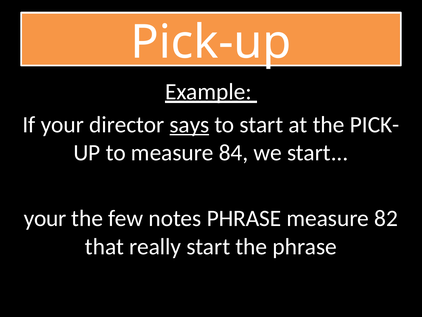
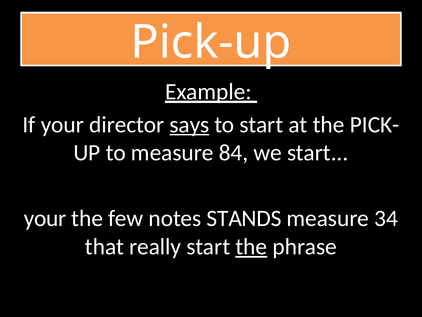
notes PHRASE: PHRASE -> STANDS
82: 82 -> 34
the at (251, 246) underline: none -> present
